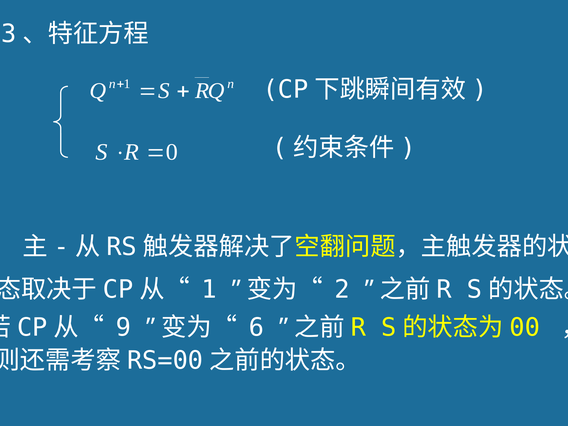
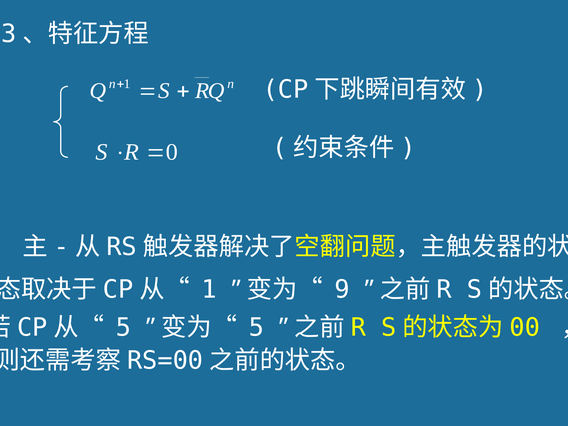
2: 2 -> 9
9 at (123, 327): 9 -> 5
6 at (256, 327): 6 -> 5
